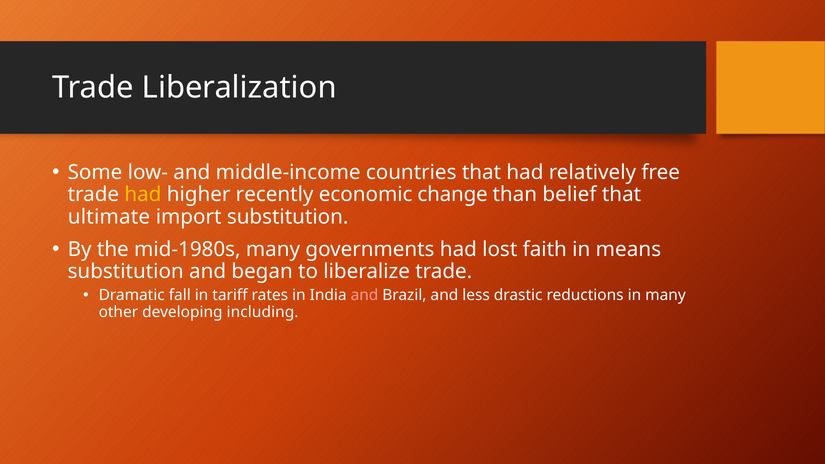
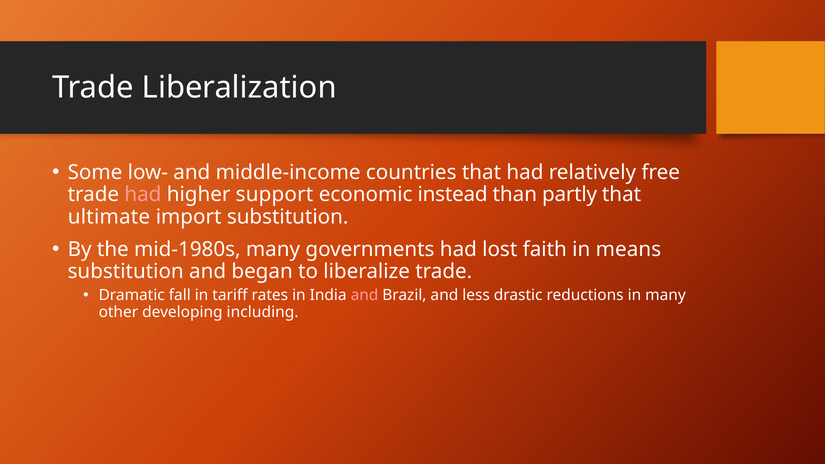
had at (143, 195) colour: yellow -> pink
recently: recently -> support
change: change -> instead
belief: belief -> partly
